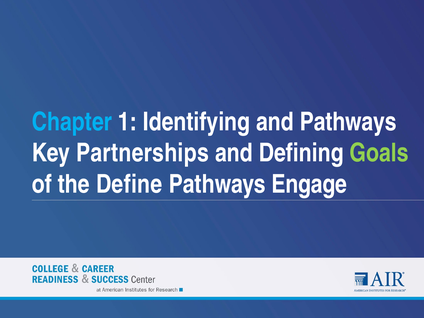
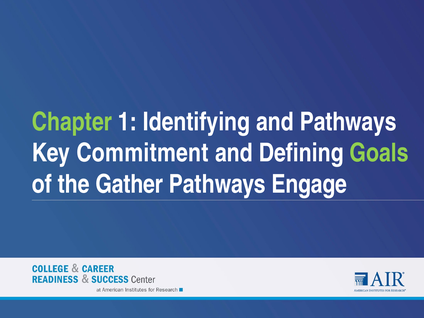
Chapter colour: light blue -> light green
Partnerships: Partnerships -> Commitment
Define: Define -> Gather
